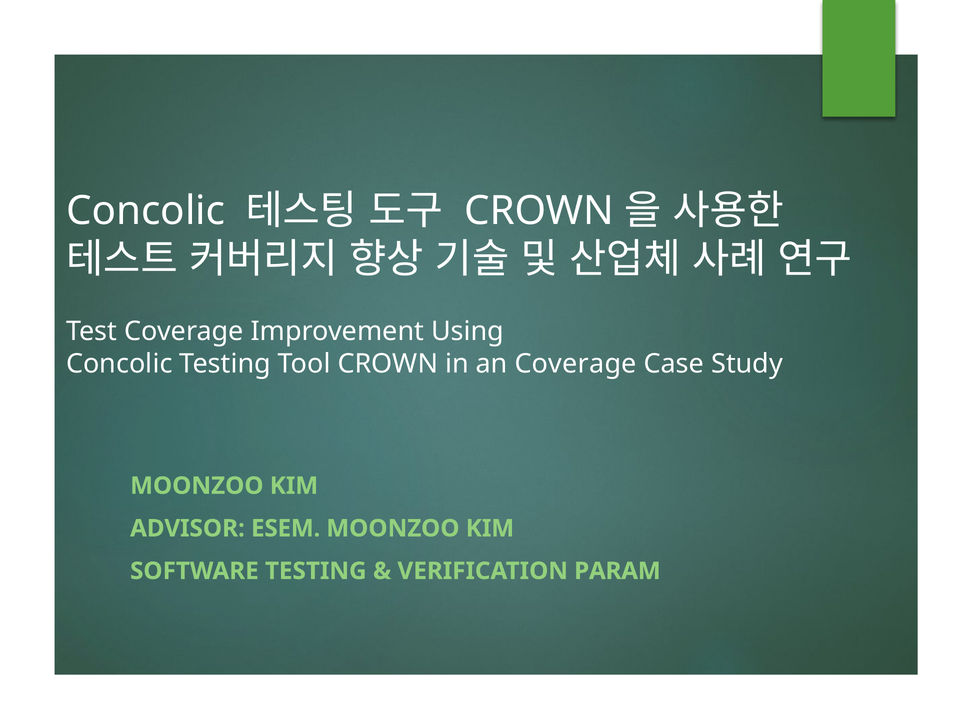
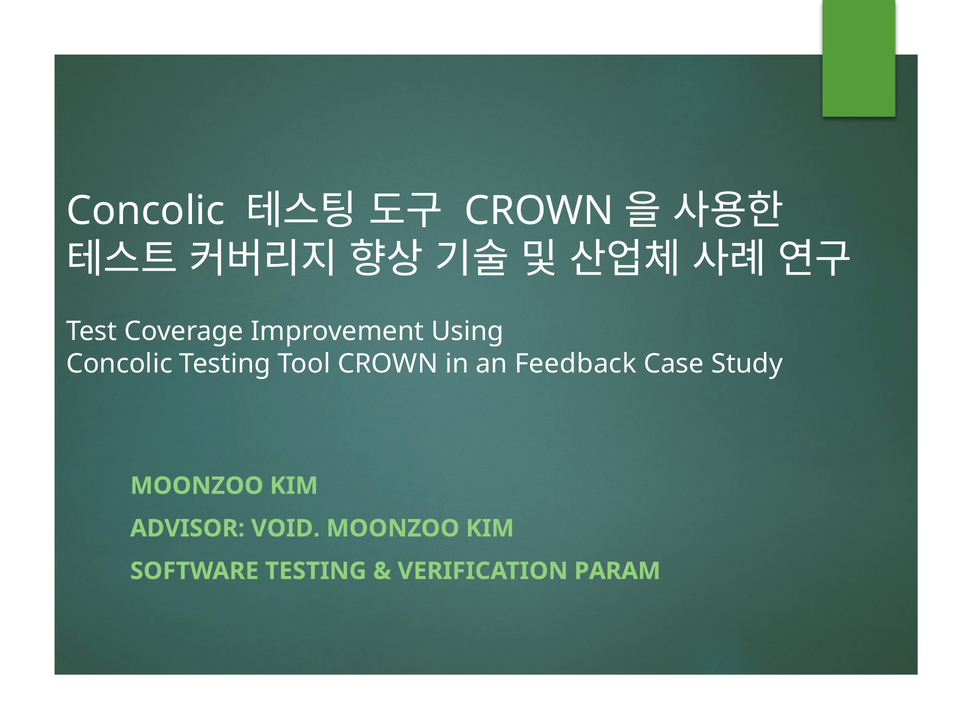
an Coverage: Coverage -> Feedback
ESEM: ESEM -> VOID
